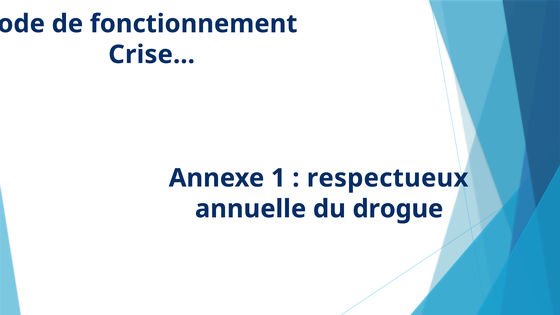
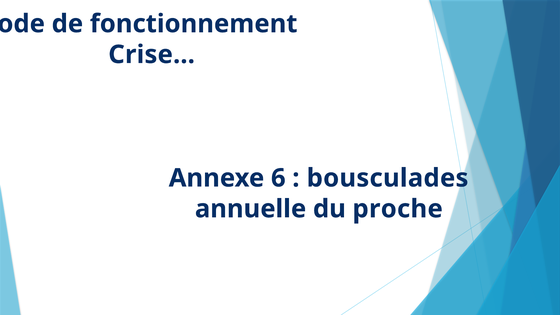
1: 1 -> 6
respectueux: respectueux -> bousculades
drogue: drogue -> proche
